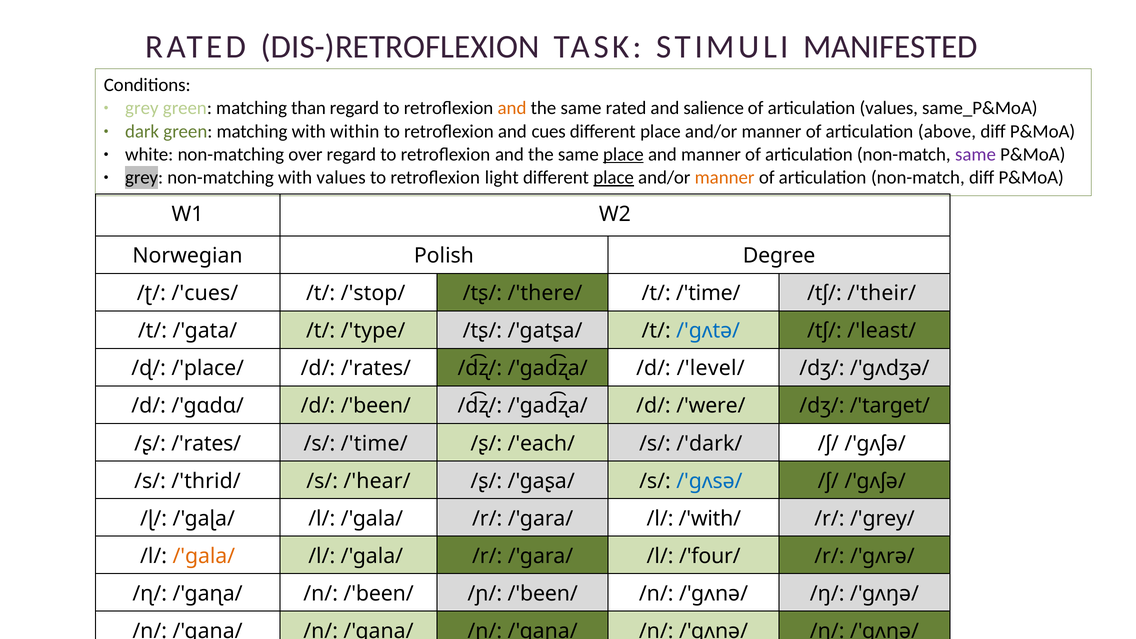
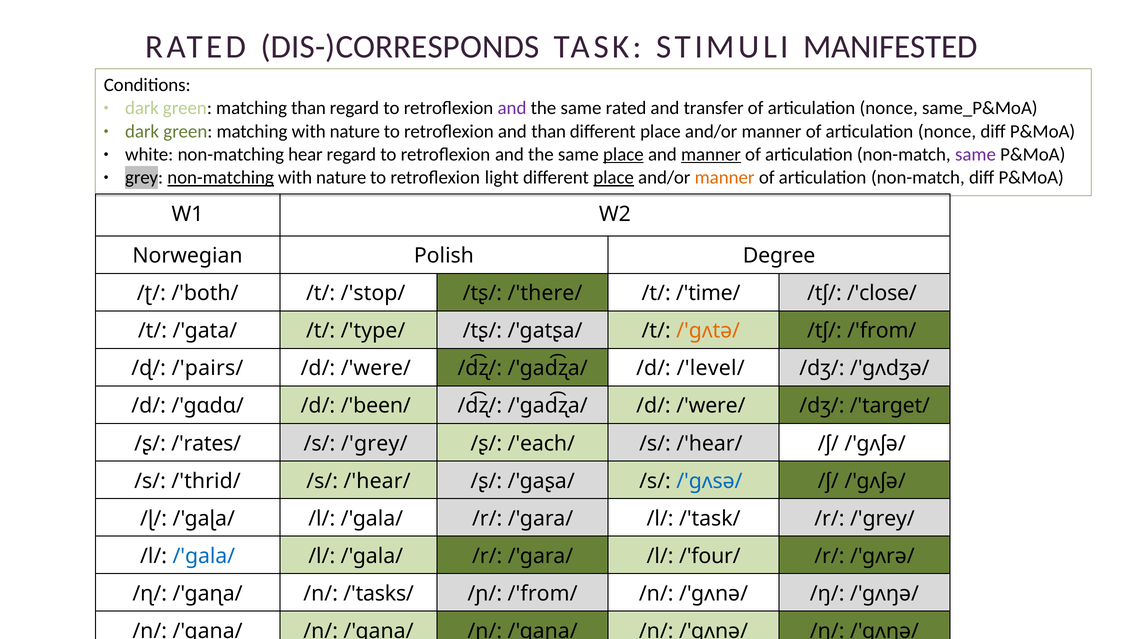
DIS-)RETROFLEXION: DIS-)RETROFLEXION -> DIS-)CORRESPONDS
grey at (142, 108): grey -> dark
and at (512, 108) colour: orange -> purple
salience: salience -> transfer
values at (889, 108): values -> nonce
matching with within: within -> nature
and cues: cues -> than
manner of articulation above: above -> nonce
over: over -> hear
manner at (711, 154) underline: none -> present
non-matching at (221, 178) underline: none -> present
values at (341, 178): values -> nature
/'cues/: /'cues/ -> /'both/
/'their/: /'their/ -> /'close/
/'gʌtə/ colour: blue -> orange
/tʃ/ /'least/: /'least/ -> /'from/
/'place/: /'place/ -> /'pairs/
/'rates/ at (376, 368): /'rates/ -> /'were/
/s/ /'time/: /'time/ -> /'grey/
/'dark/ at (709, 443): /'dark/ -> /'hear/
/'with/: /'with/ -> /'task/
/'gala/ at (204, 556) colour: orange -> blue
/n/ /'been/: /'been/ -> /'tasks/
/ɲ/ /'been/: /'been/ -> /'from/
